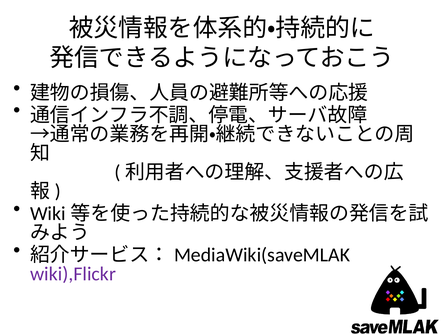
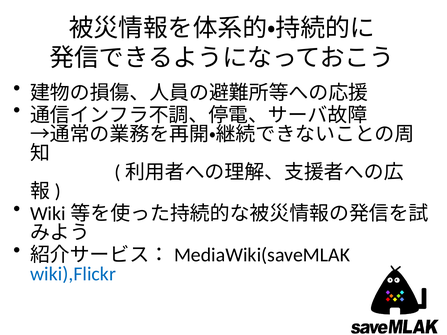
wiki),Flickr colour: purple -> blue
